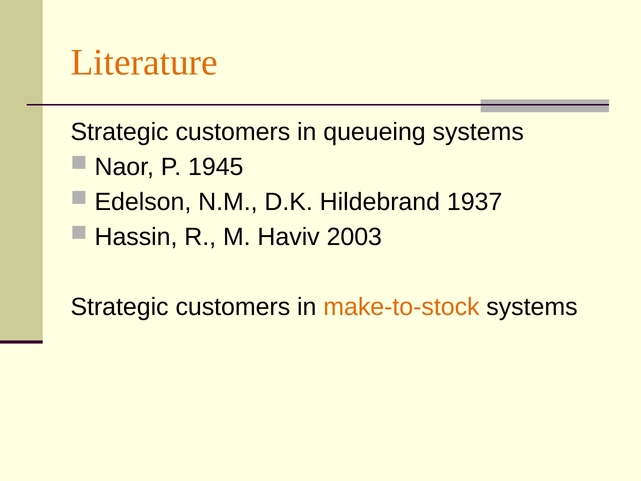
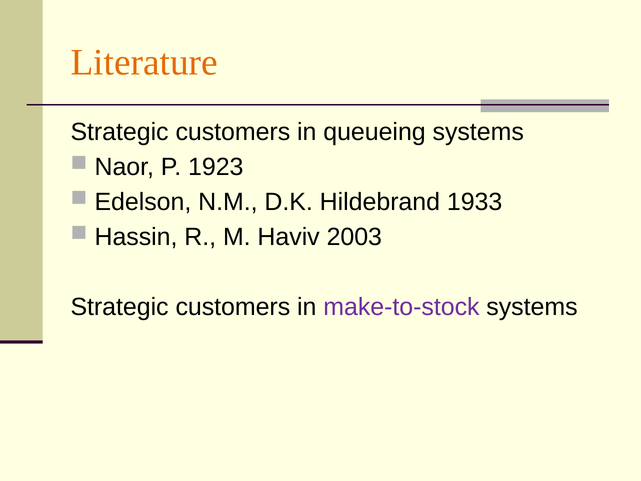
1945: 1945 -> 1923
1937: 1937 -> 1933
make-to-stock colour: orange -> purple
